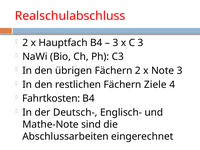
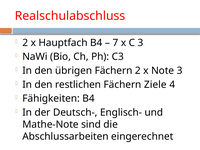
3 at (115, 43): 3 -> 7
Fahrtkosten: Fahrtkosten -> Fähigkeiten
